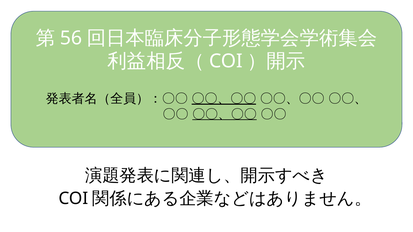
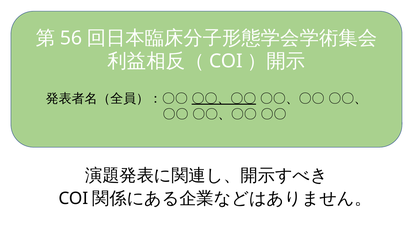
〇〇、〇〇 at (224, 114) underline: present -> none
